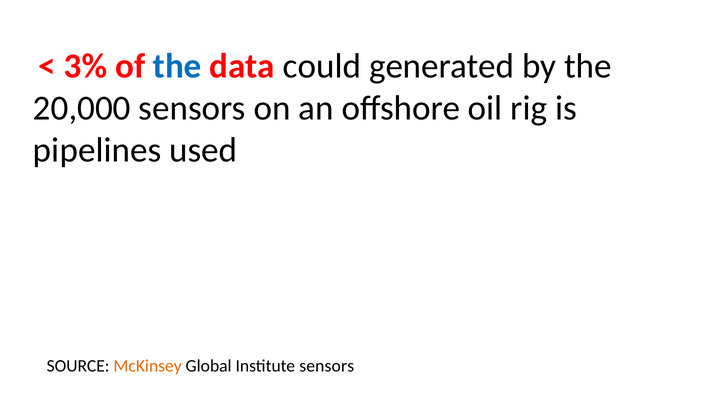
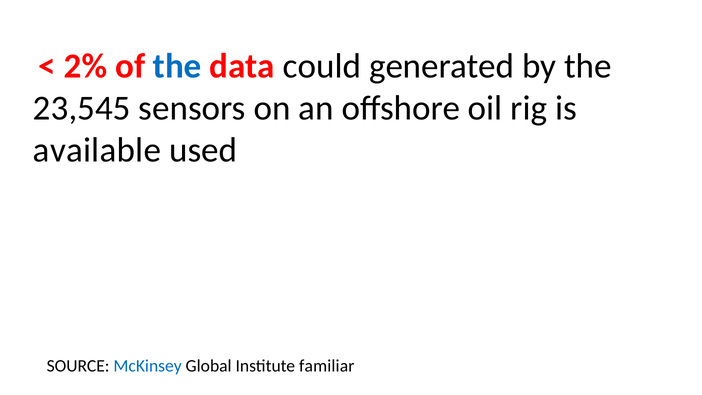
3%: 3% -> 2%
20,000: 20,000 -> 23,545
pipelines: pipelines -> available
McKinsey colour: orange -> blue
Institute sensors: sensors -> familiar
